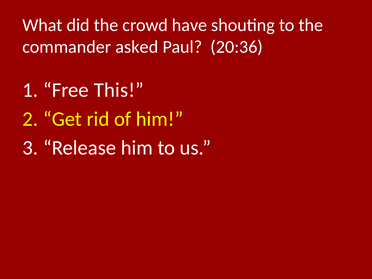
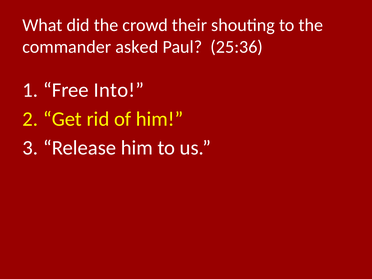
have: have -> their
20:36: 20:36 -> 25:36
This: This -> Into
